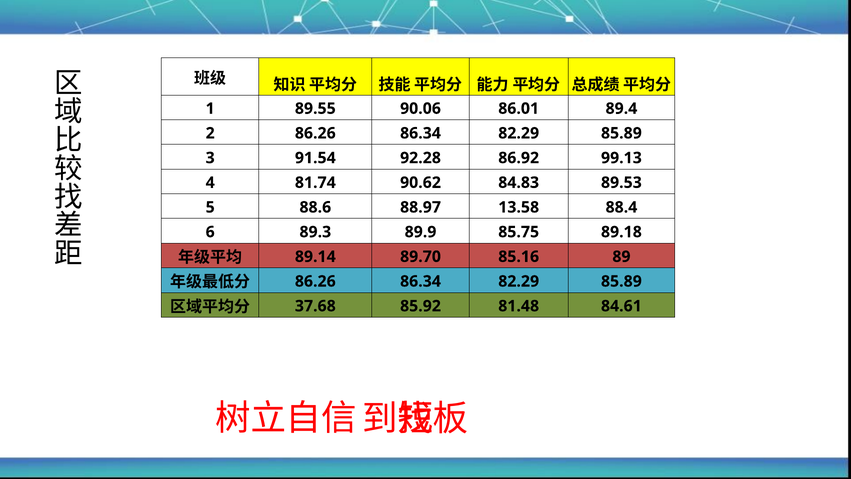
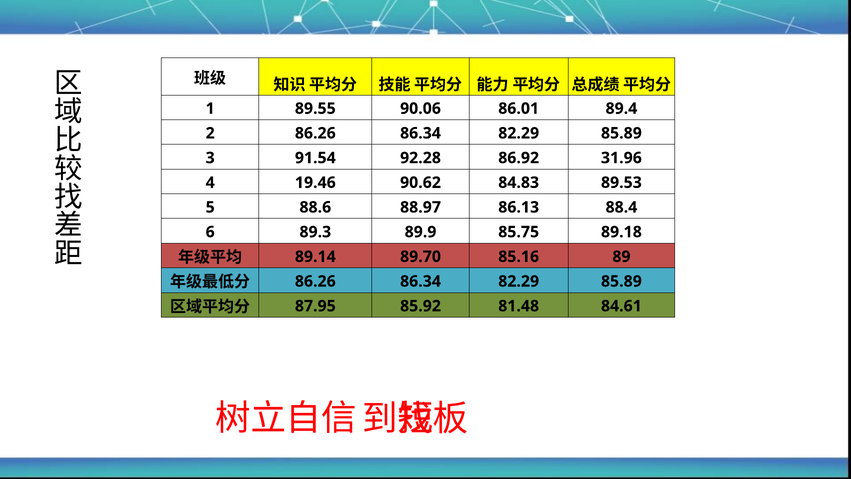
99.13: 99.13 -> 31.96
81.74: 81.74 -> 19.46
13.58: 13.58 -> 86.13
37.68: 37.68 -> 87.95
